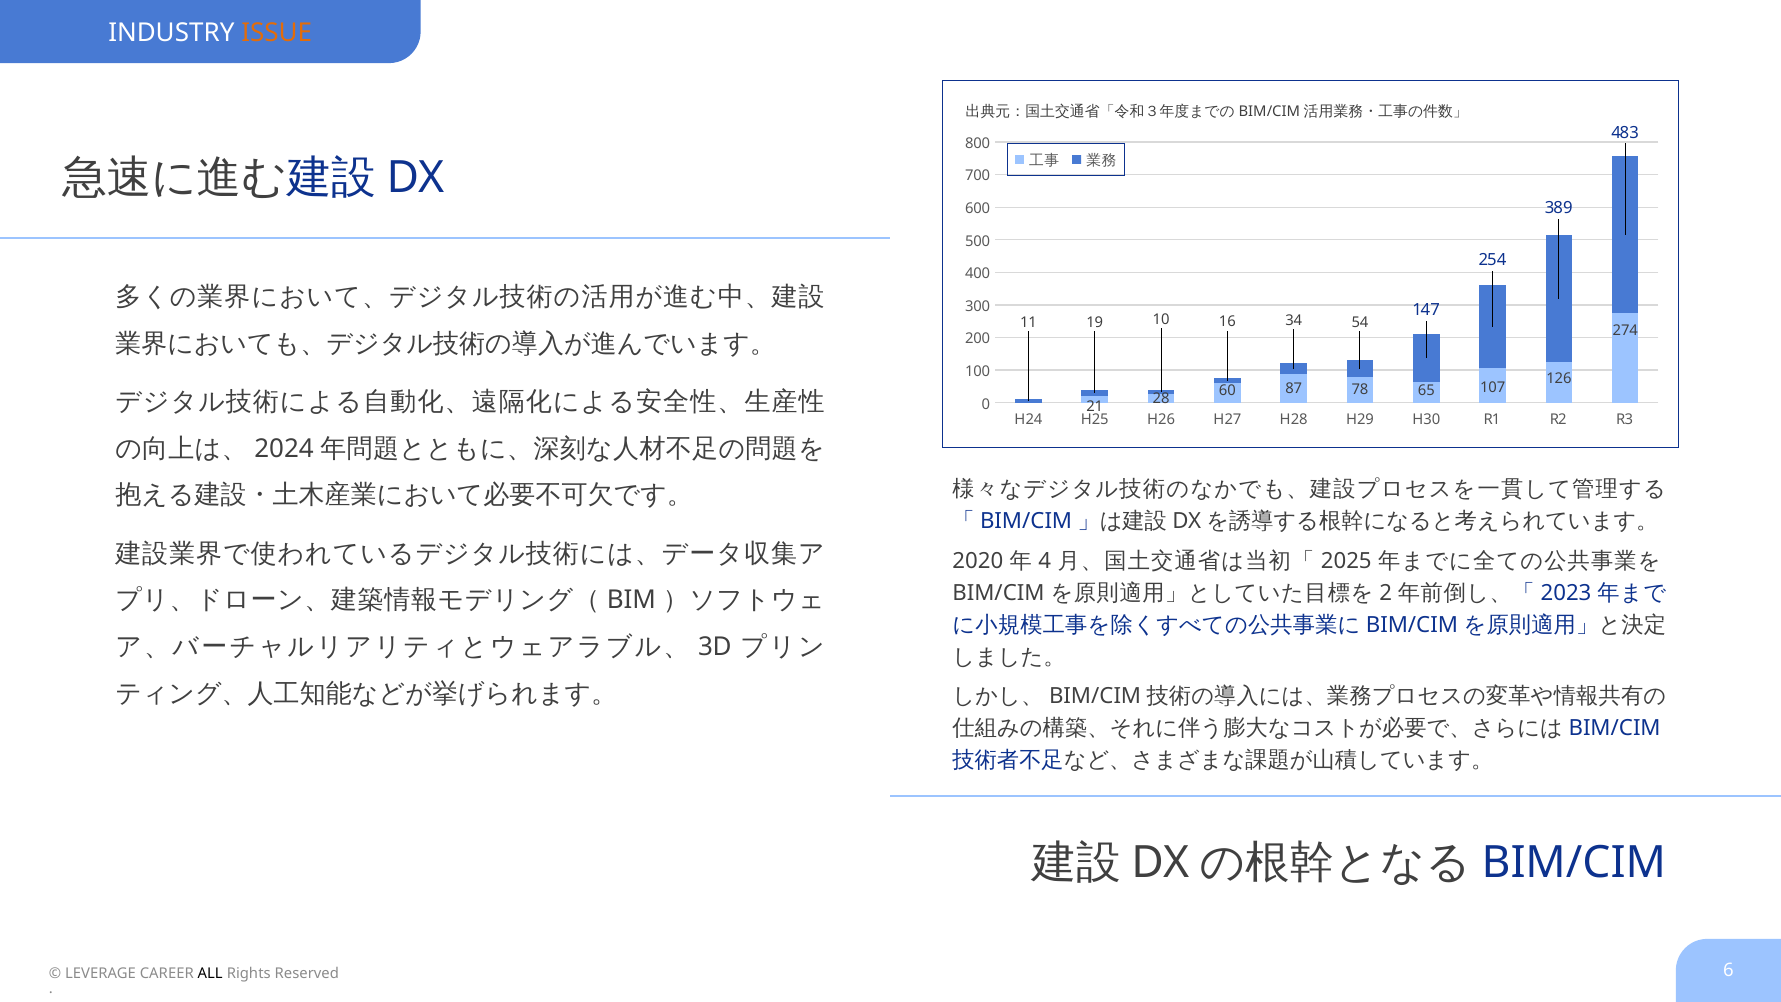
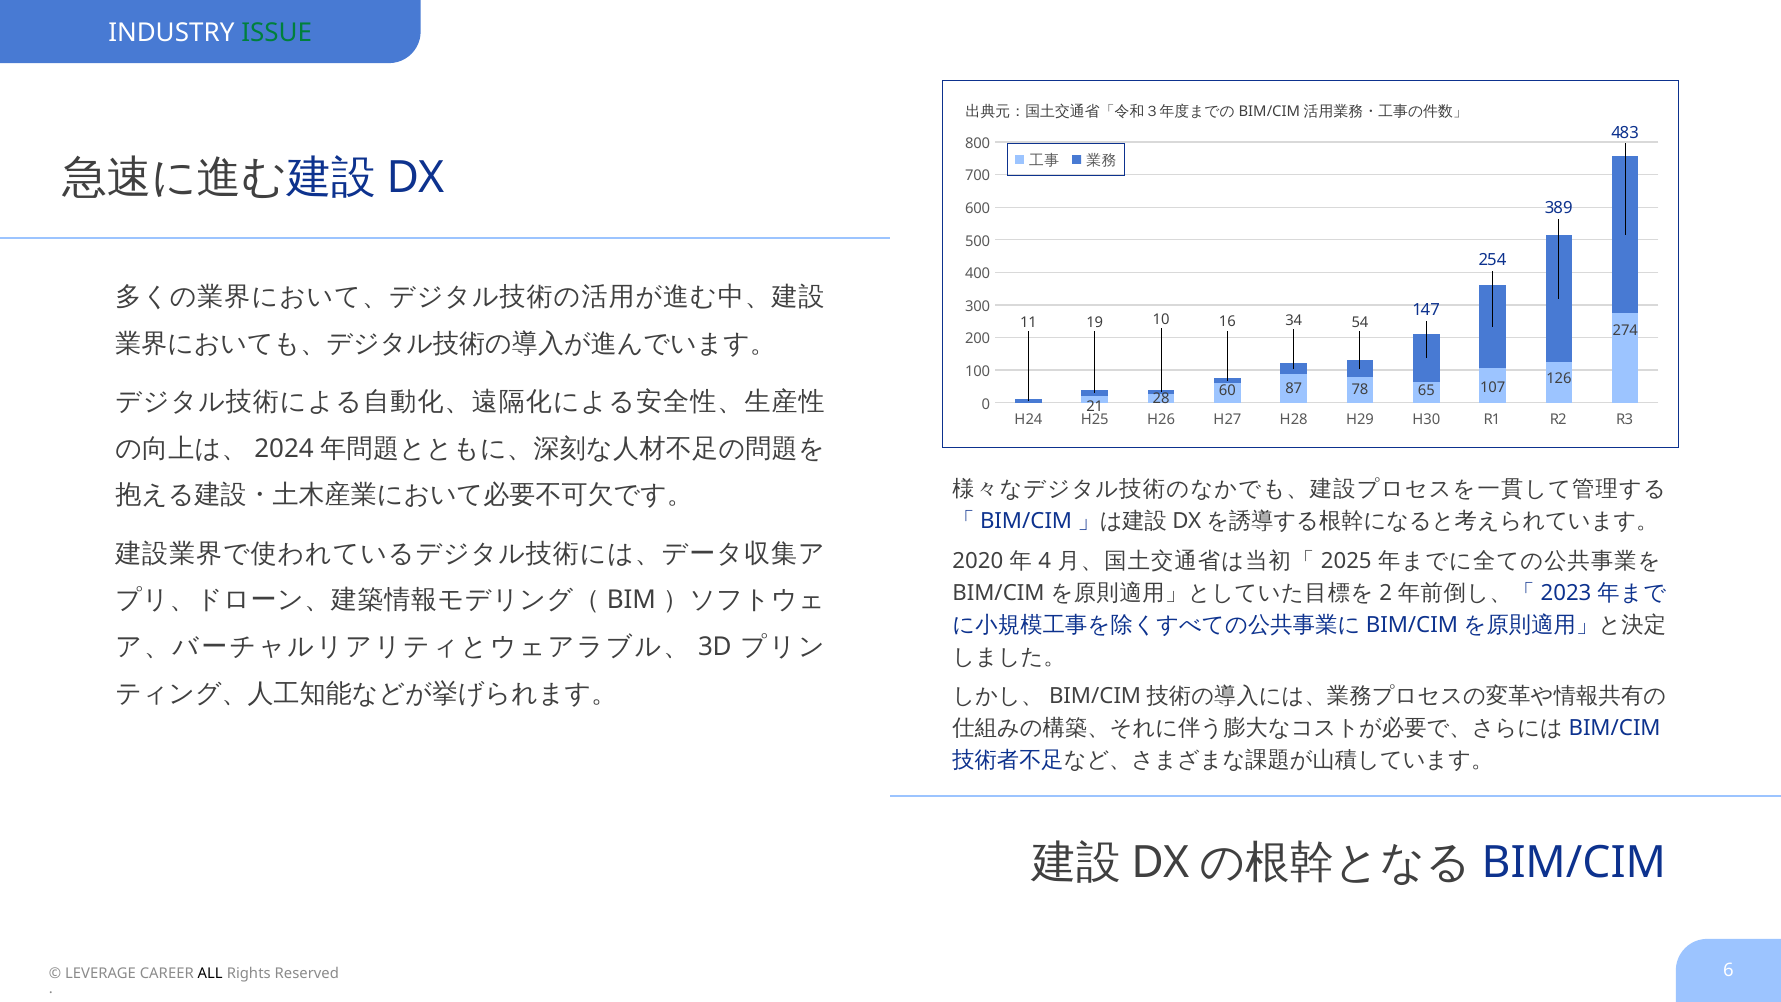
ISSUE colour: orange -> green
